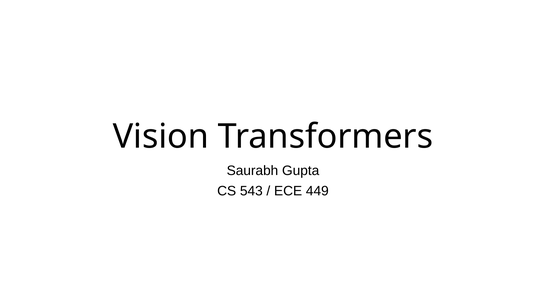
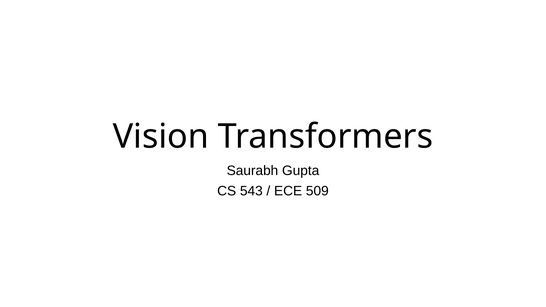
449: 449 -> 509
